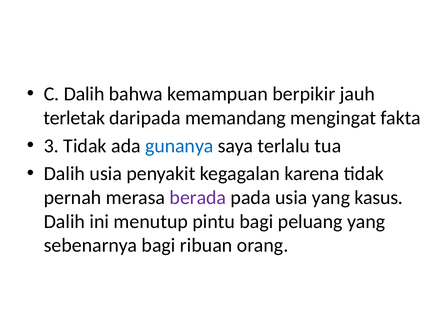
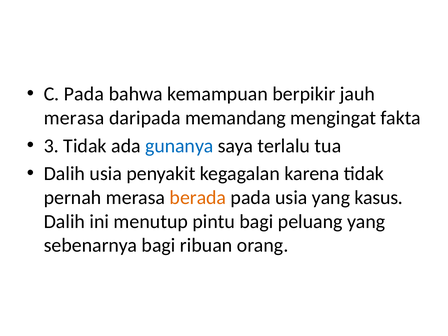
C Dalih: Dalih -> Pada
terletak at (74, 118): terletak -> merasa
berada colour: purple -> orange
